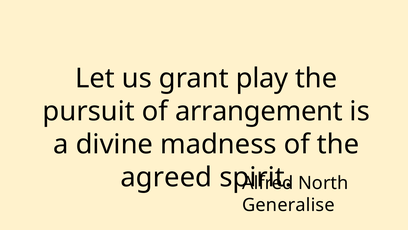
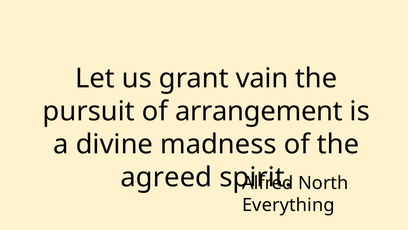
play: play -> vain
Generalise: Generalise -> Everything
